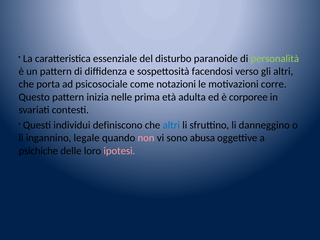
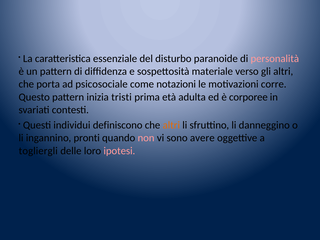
personalità colour: light green -> pink
facendosi: facendosi -> materiale
nelle: nelle -> tristi
altri at (171, 125) colour: blue -> orange
legale: legale -> pronti
abusa: abusa -> avere
psichiche: psichiche -> togliergli
